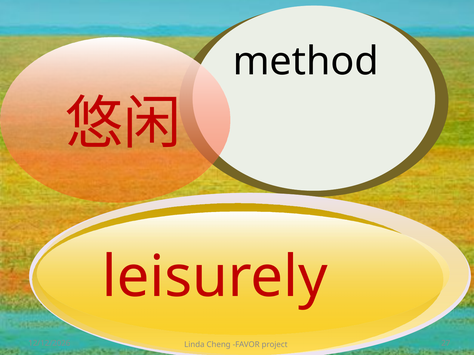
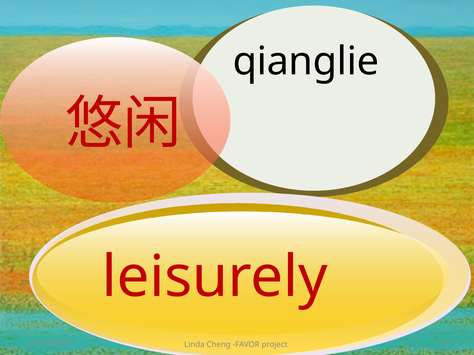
method: method -> qianglie
